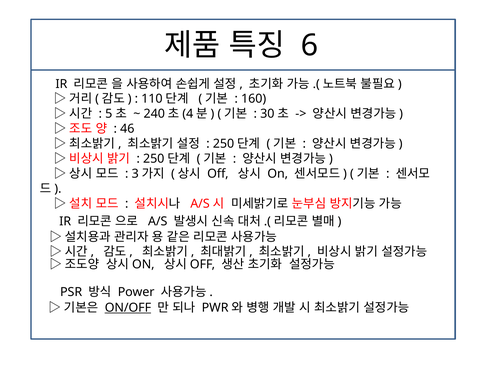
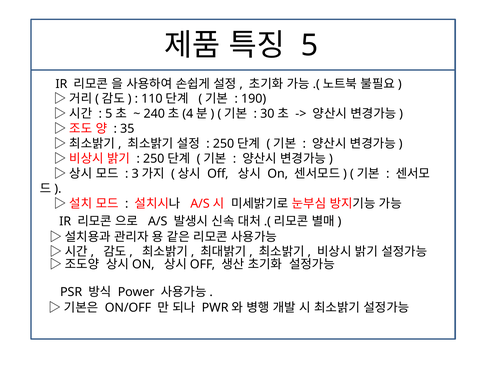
6: 6 -> 5
160: 160 -> 190
46: 46 -> 35
ON/OFF underline: present -> none
